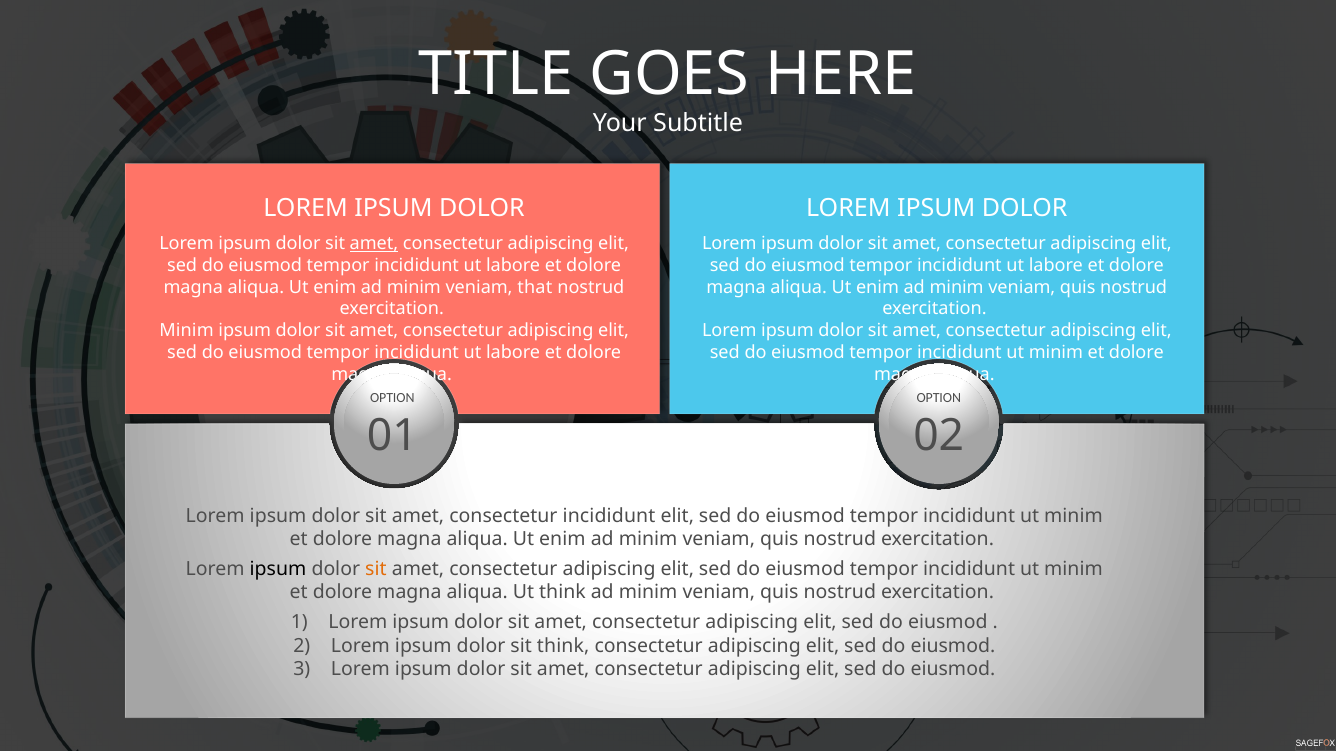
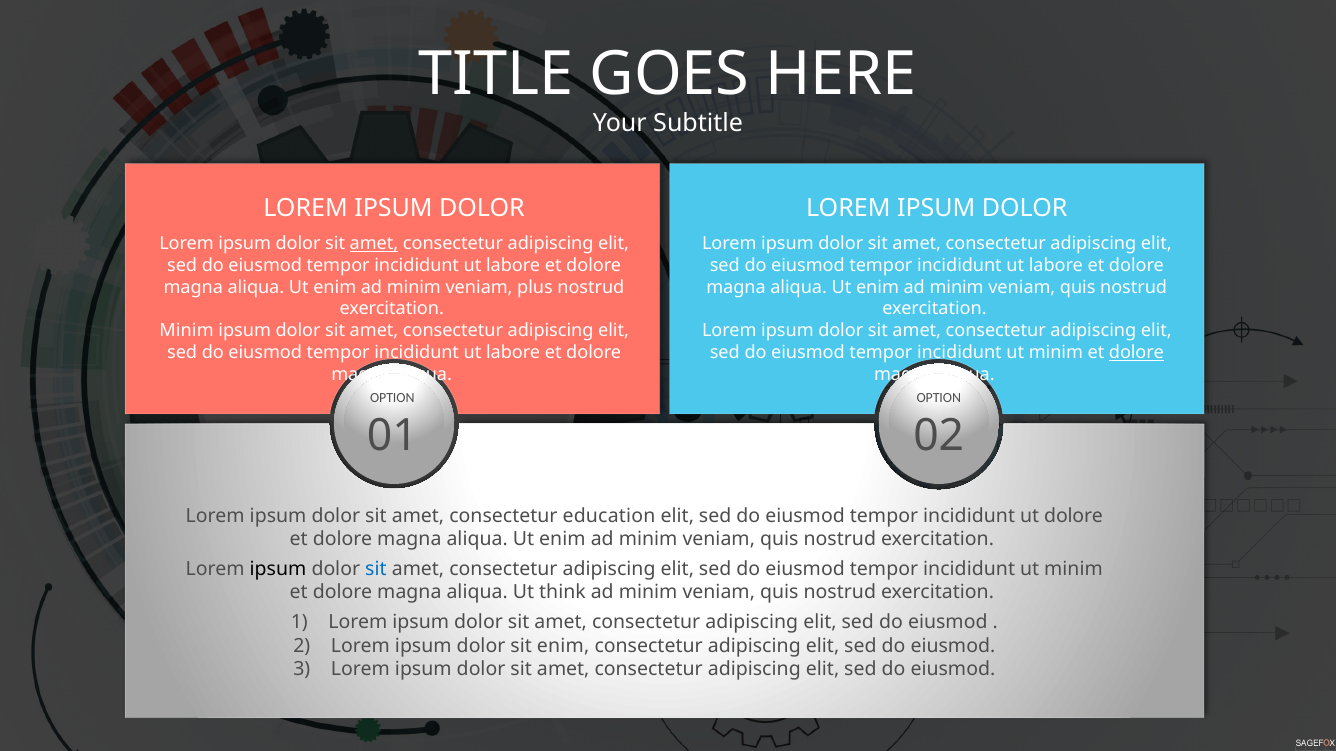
that: that -> plus
dolore at (1136, 353) underline: none -> present
consectetur incididunt: incididunt -> education
minim at (1073, 516): minim -> dolore
sit at (376, 570) colour: orange -> blue
sit think: think -> enim
